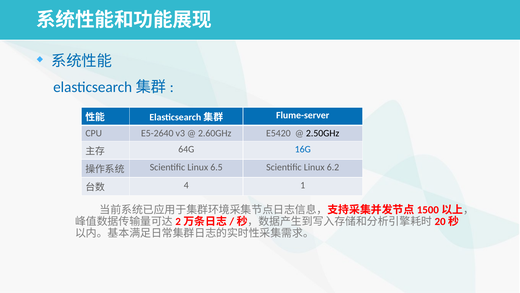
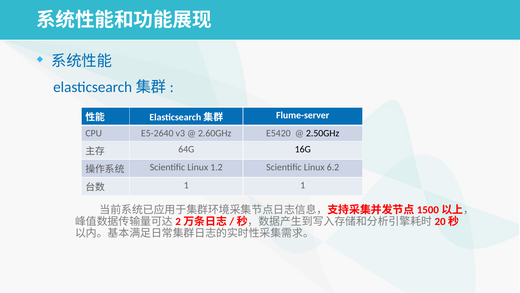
16G colour: blue -> black
6.5: 6.5 -> 1.2
4 at (186, 185): 4 -> 1
